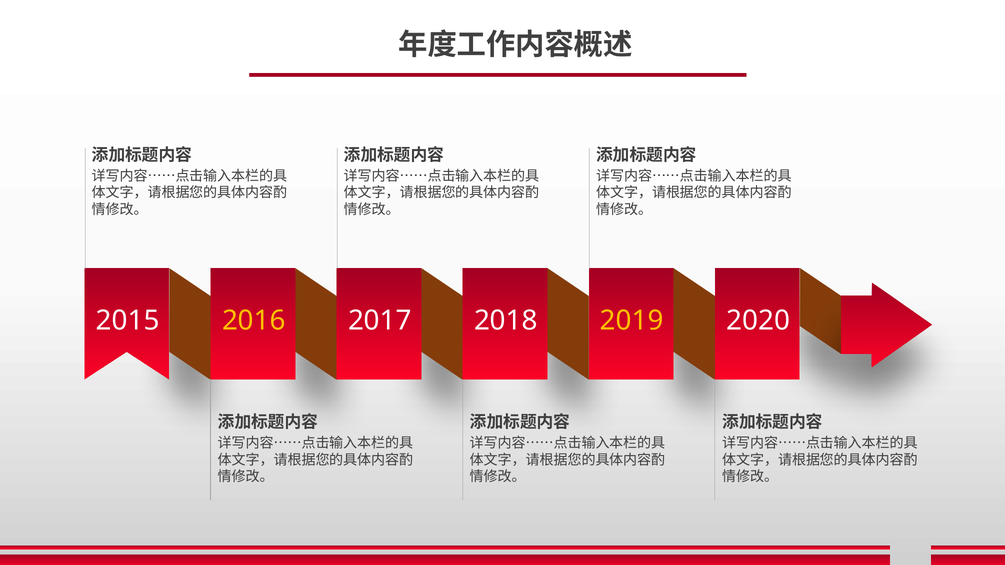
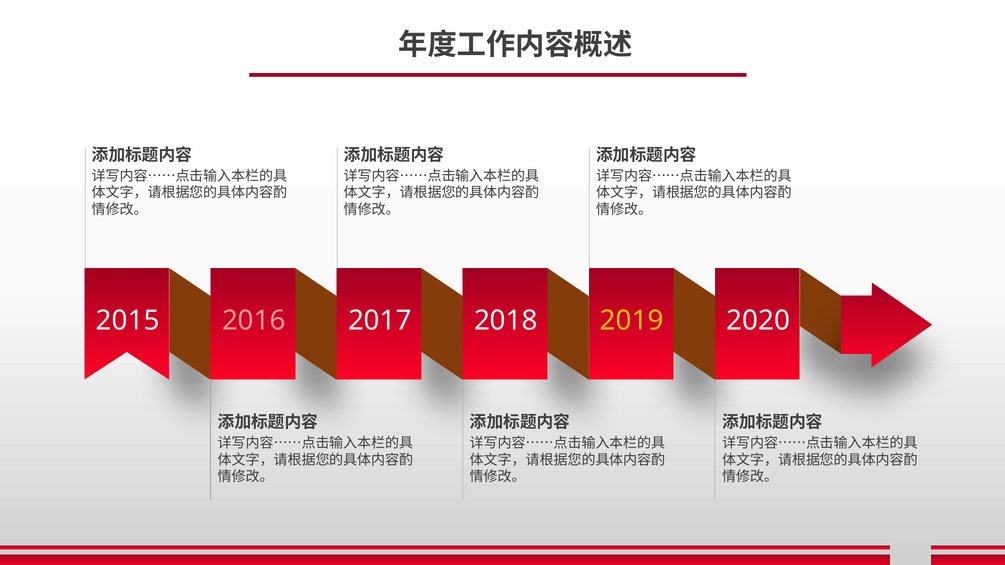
2016 colour: yellow -> pink
